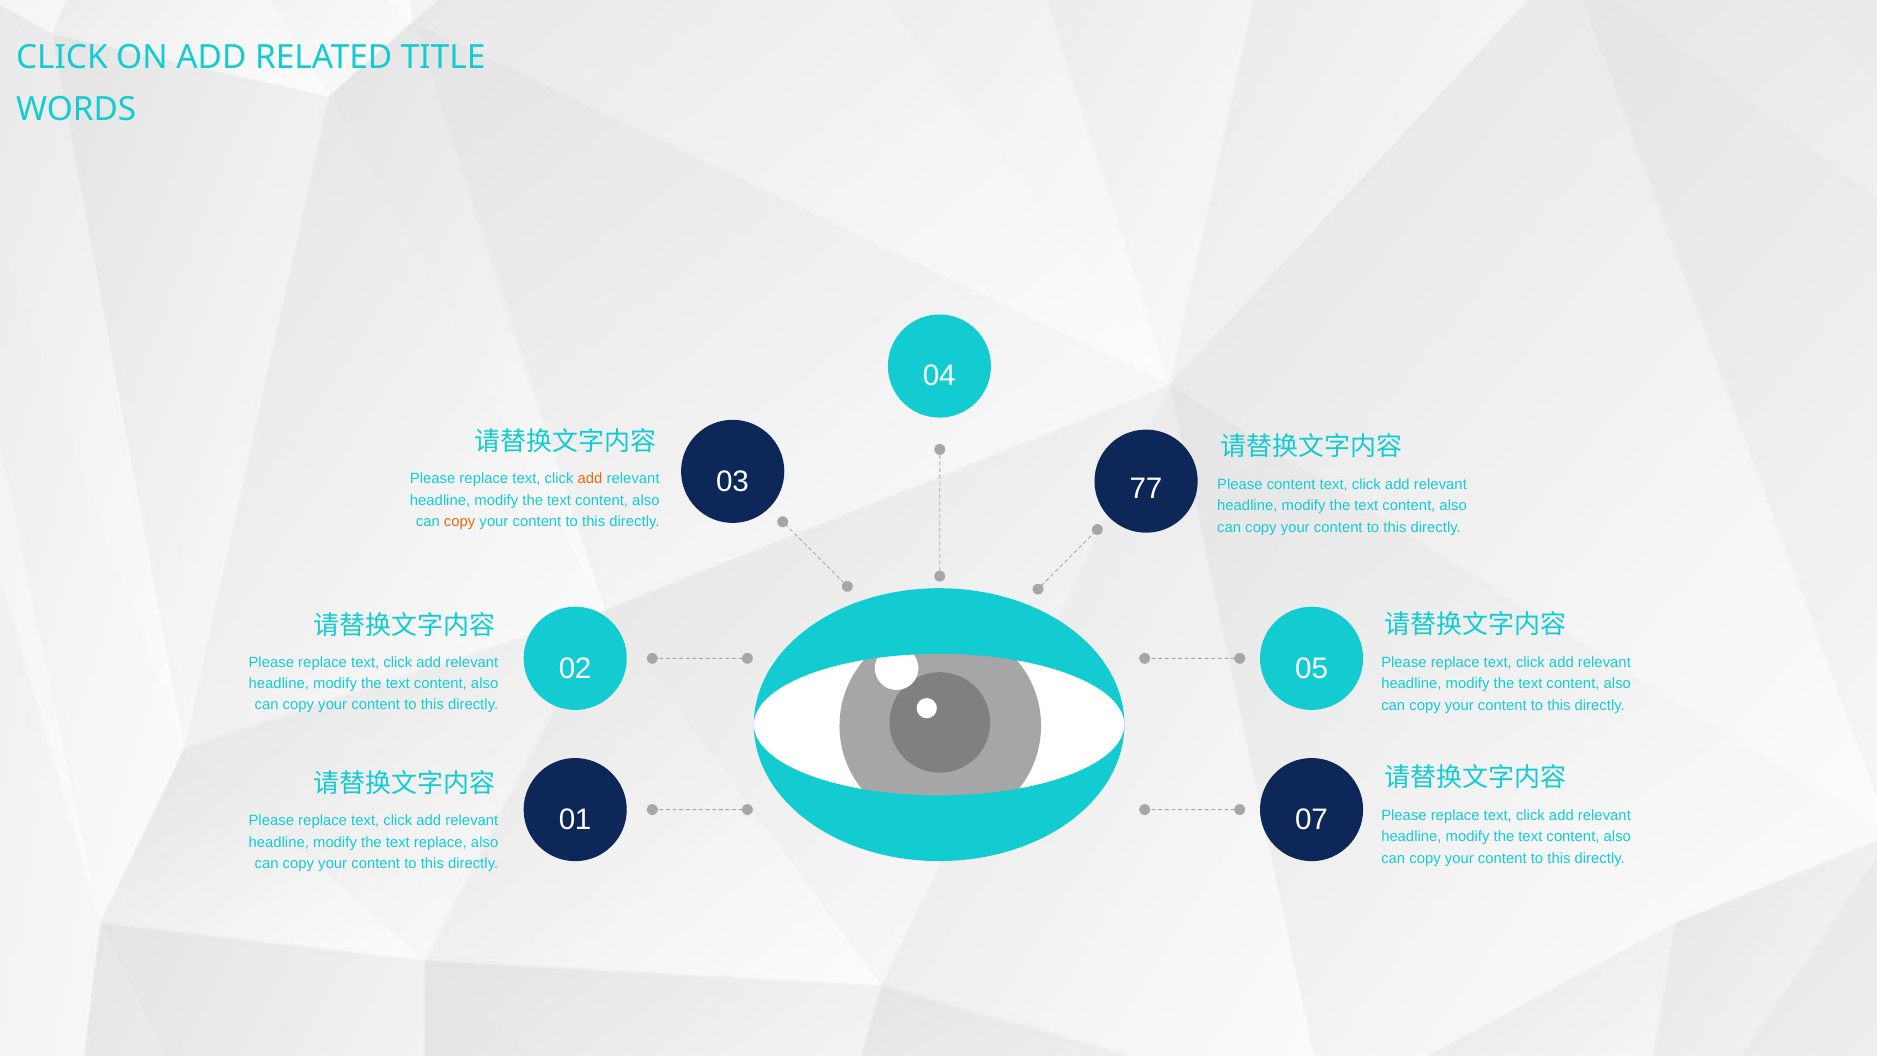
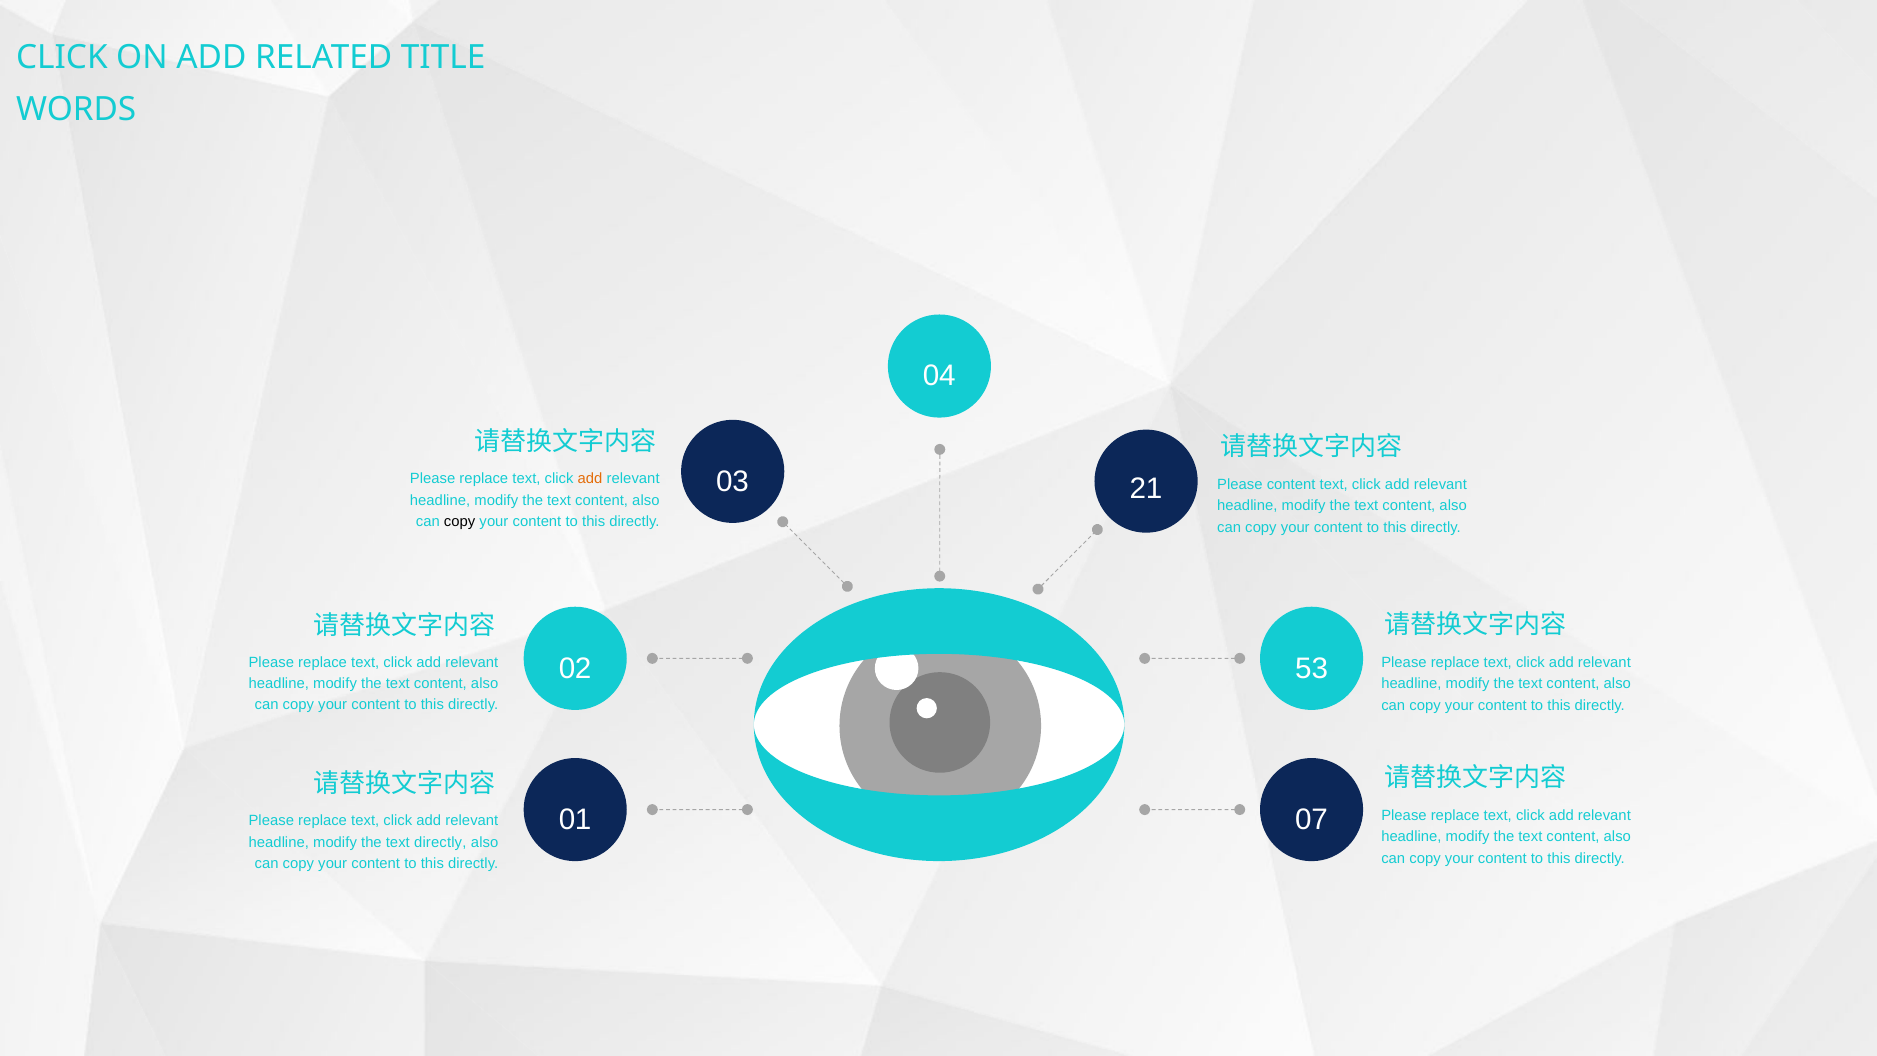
77: 77 -> 21
copy at (460, 521) colour: orange -> black
05: 05 -> 53
text replace: replace -> directly
